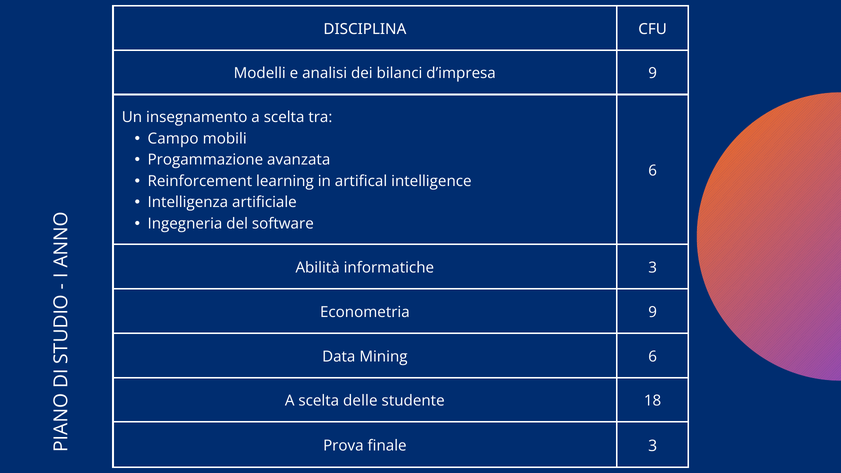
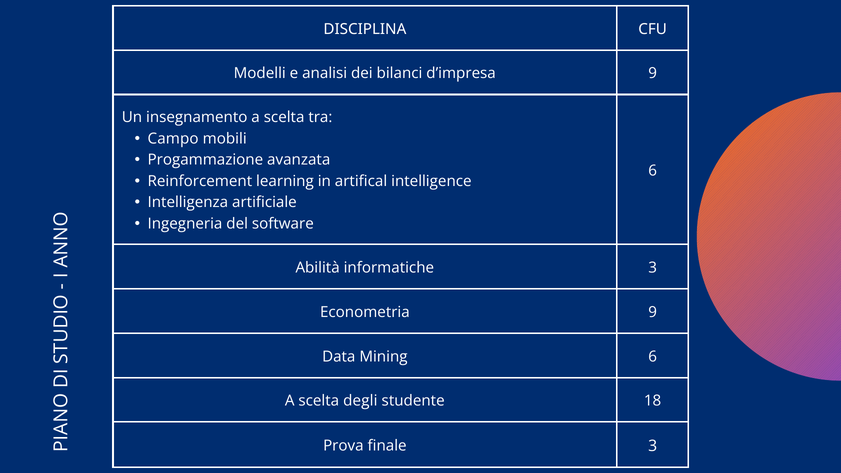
delle: delle -> degli
